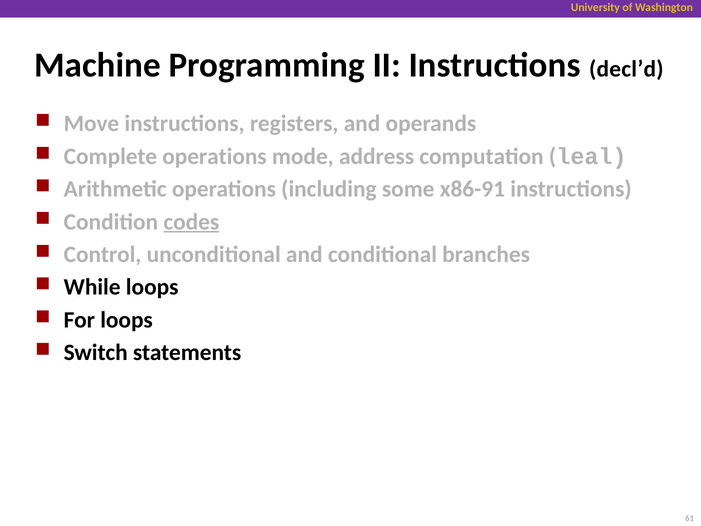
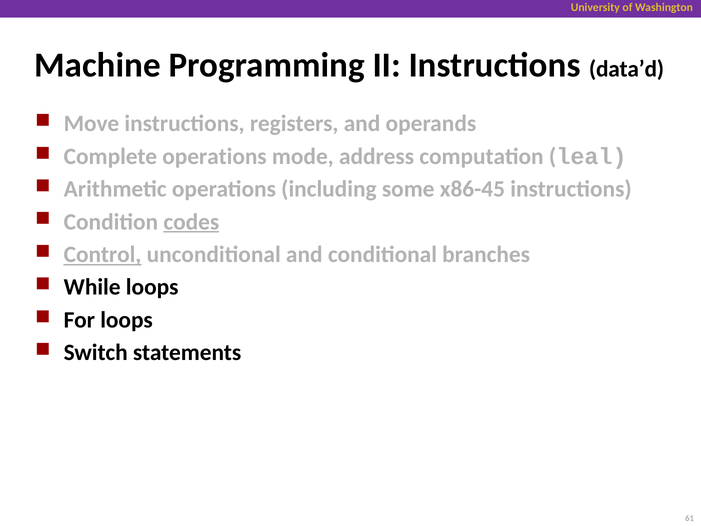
decl’d: decl’d -> data’d
x86-91: x86-91 -> x86-45
Control underline: none -> present
